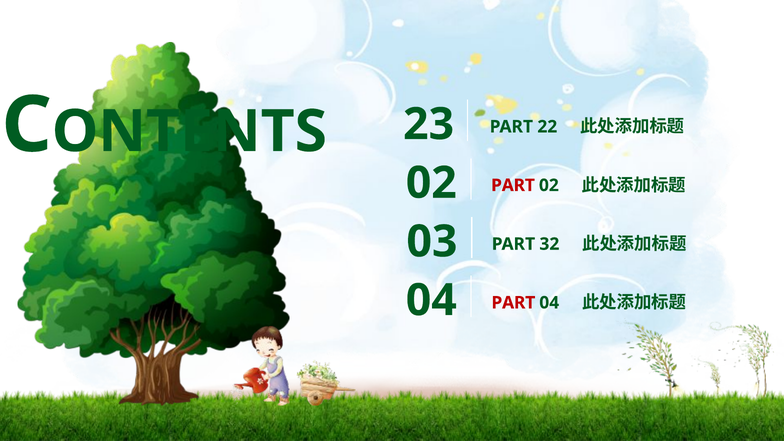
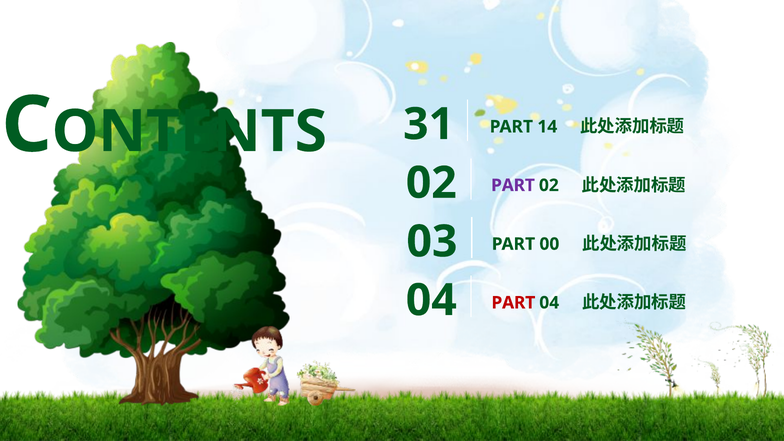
23: 23 -> 31
22: 22 -> 14
PART at (513, 185) colour: red -> purple
32: 32 -> 00
